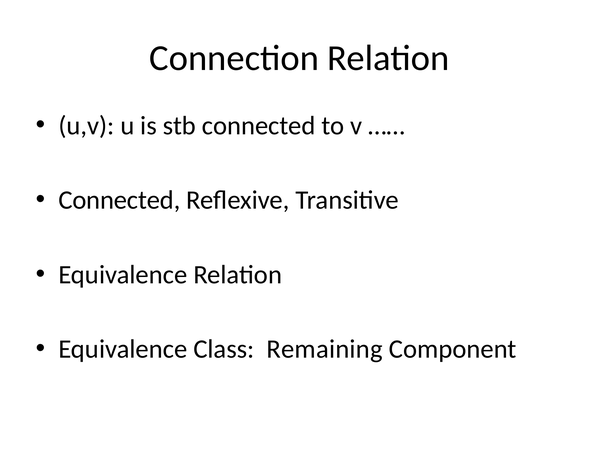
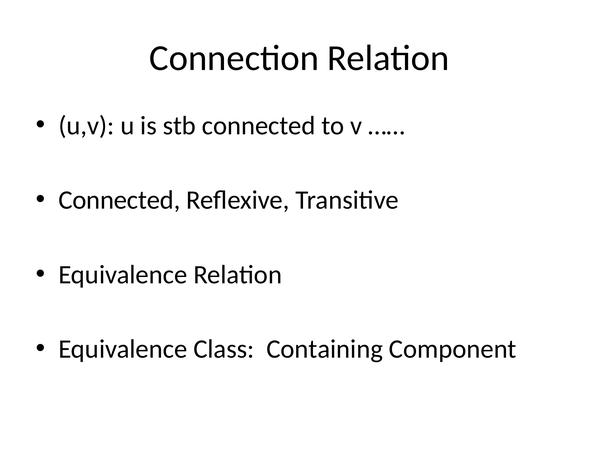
Remaining: Remaining -> Containing
